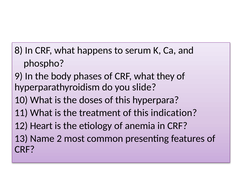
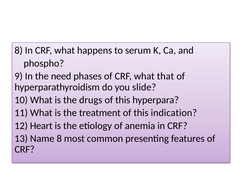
body: body -> need
they: they -> that
doses: doses -> drugs
Name 2: 2 -> 8
